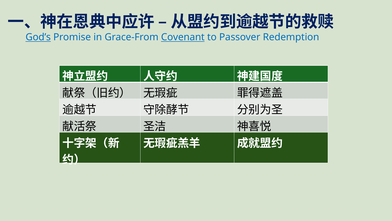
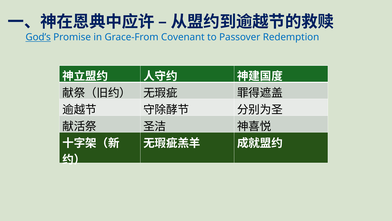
Covenant underline: present -> none
